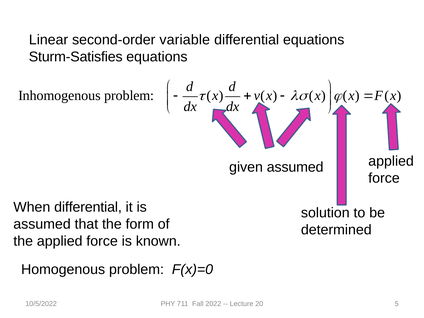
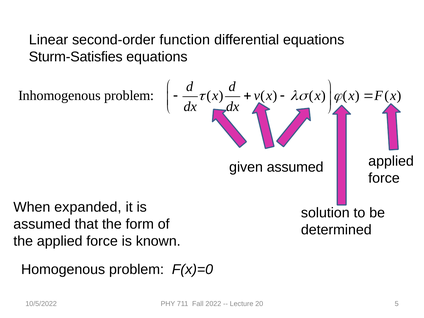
variable: variable -> function
When differential: differential -> expanded
